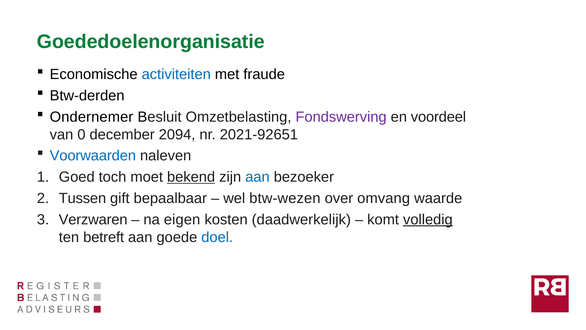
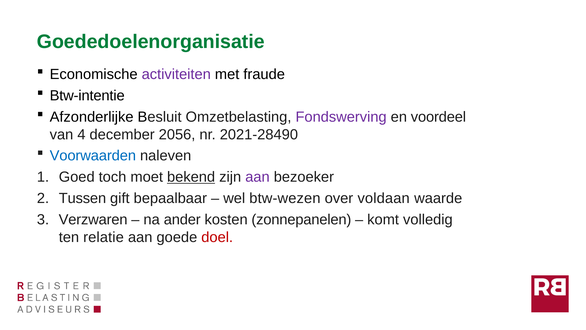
activiteiten colour: blue -> purple
Btw-derden: Btw-derden -> Btw-intentie
Ondernemer: Ondernemer -> Afzonderlijke
0: 0 -> 4
2094: 2094 -> 2056
2021-92651: 2021-92651 -> 2021-28490
aan at (257, 177) colour: blue -> purple
omvang: omvang -> voldaan
eigen: eigen -> ander
daadwerkelijk: daadwerkelijk -> zonnepanelen
volledig underline: present -> none
betreft: betreft -> relatie
doel colour: blue -> red
